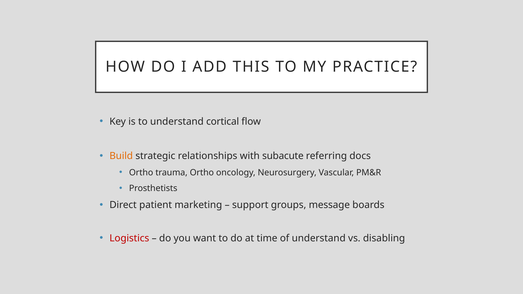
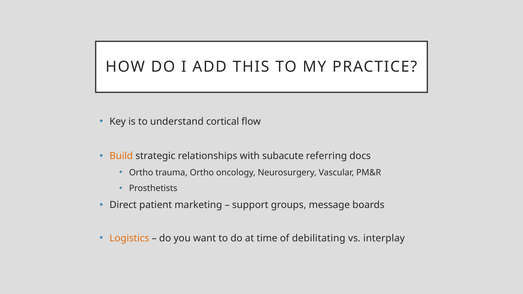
Logistics colour: red -> orange
of understand: understand -> debilitating
disabling: disabling -> interplay
